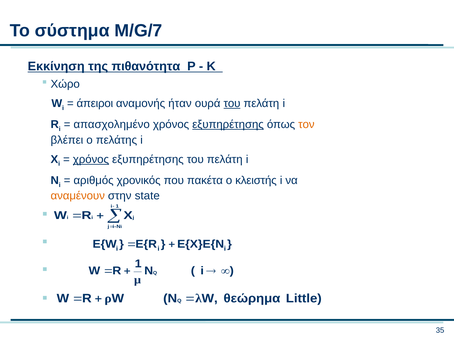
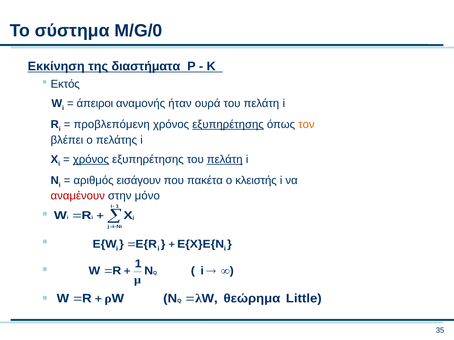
M/G/7: M/G/7 -> M/G/0
πιθανότητα: πιθανότητα -> διαστήματα
Χώρο: Χώρο -> Εκτός
του at (232, 104) underline: present -> none
απασχολημένο: απασχολημένο -> προβλεπόμενη
πελάτη at (225, 160) underline: none -> present
χρονικός: χρονικός -> εισάγουν
αναμένουν colour: orange -> red
state: state -> μόνο
